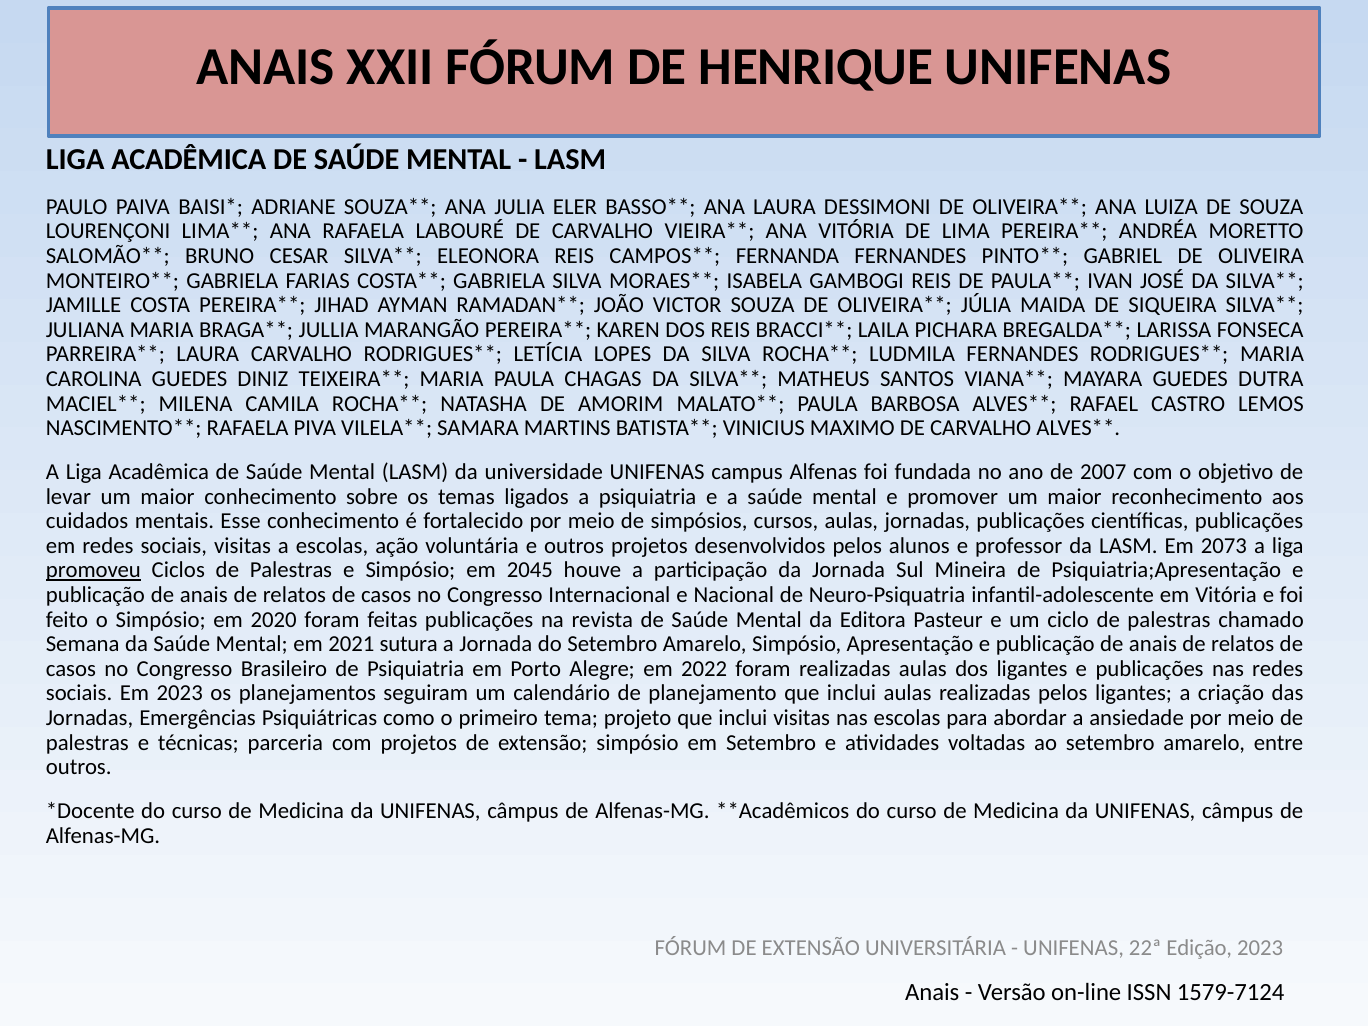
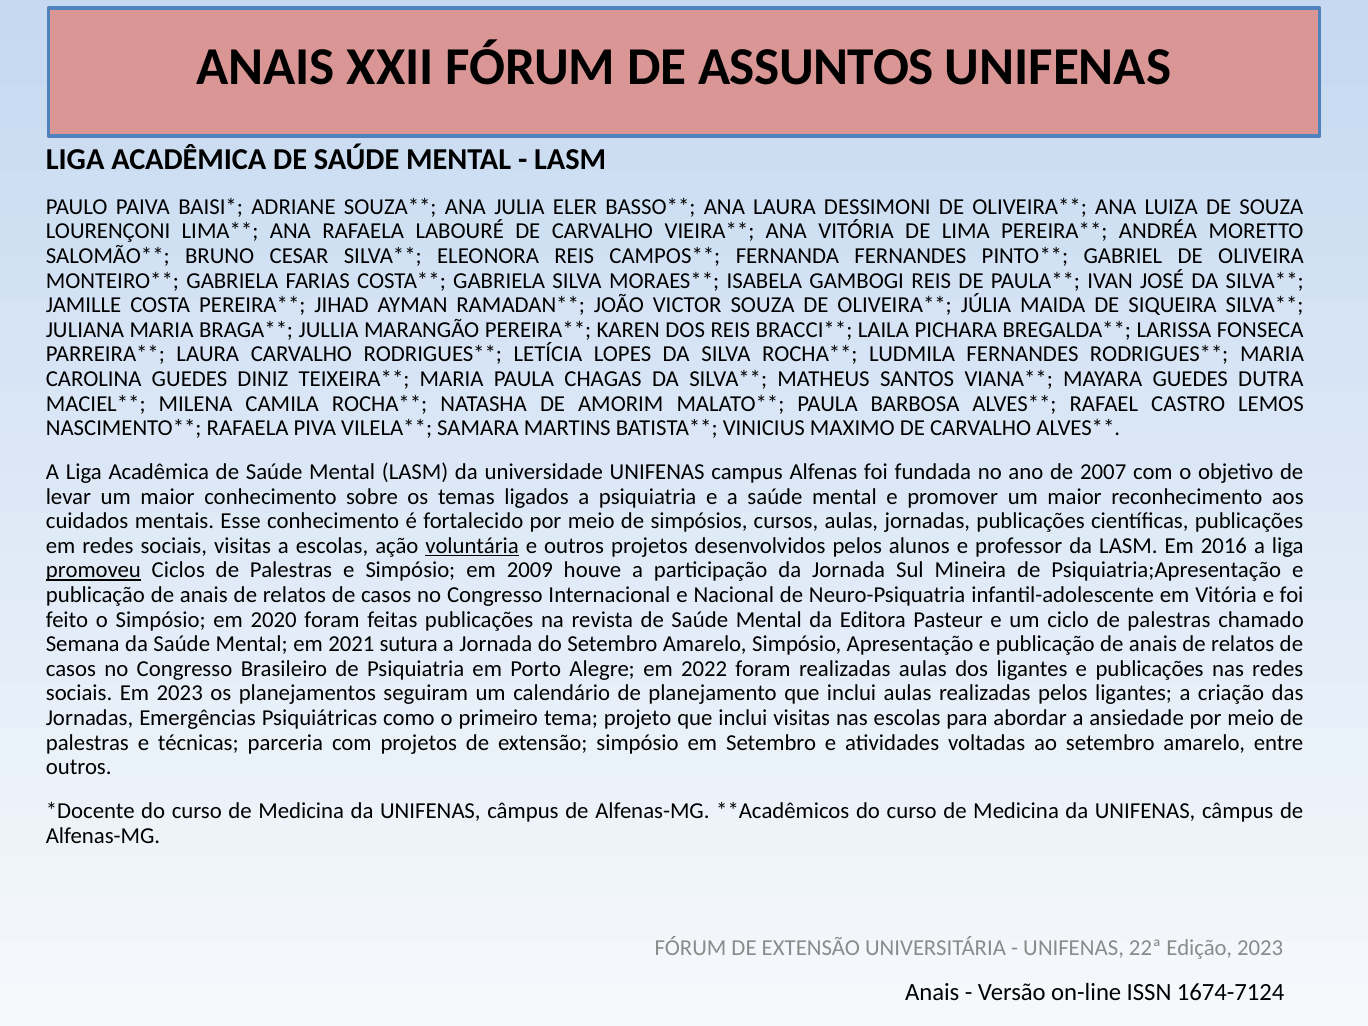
HENRIQUE: HENRIQUE -> ASSUNTOS
voluntária underline: none -> present
2073: 2073 -> 2016
2045: 2045 -> 2009
1579-7124: 1579-7124 -> 1674-7124
